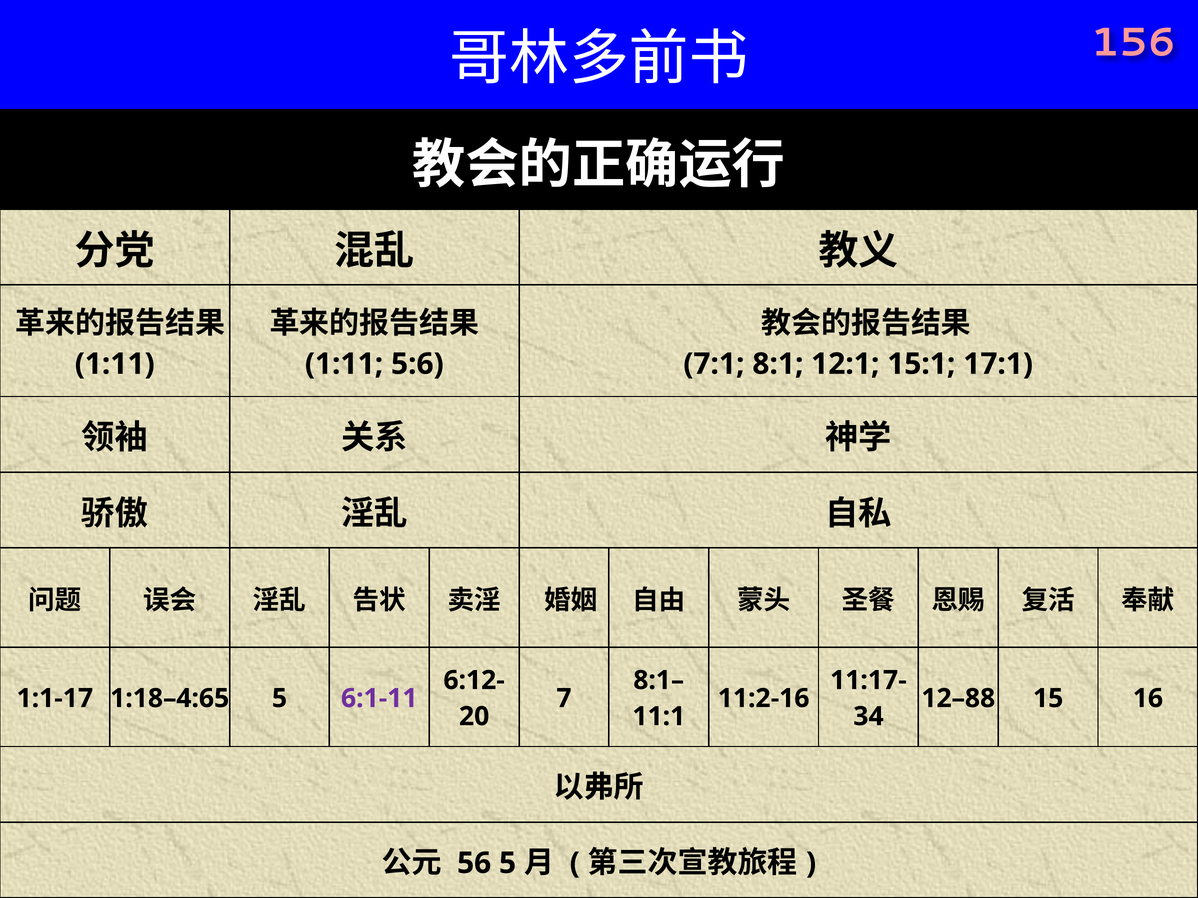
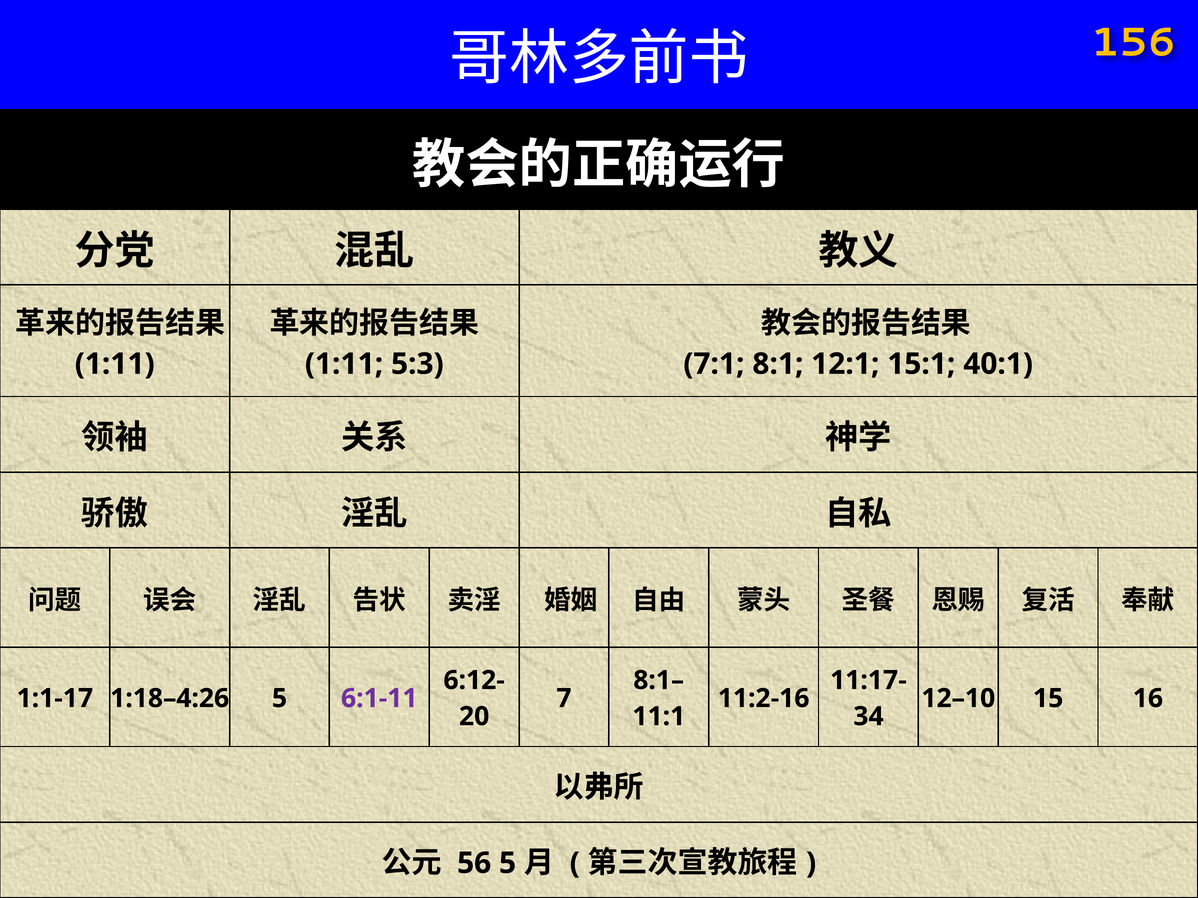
156 colour: pink -> yellow
5:6: 5:6 -> 5:3
17:1: 17:1 -> 40:1
1:18–4:65: 1:18–4:65 -> 1:18–4:26
12–88: 12–88 -> 12–10
